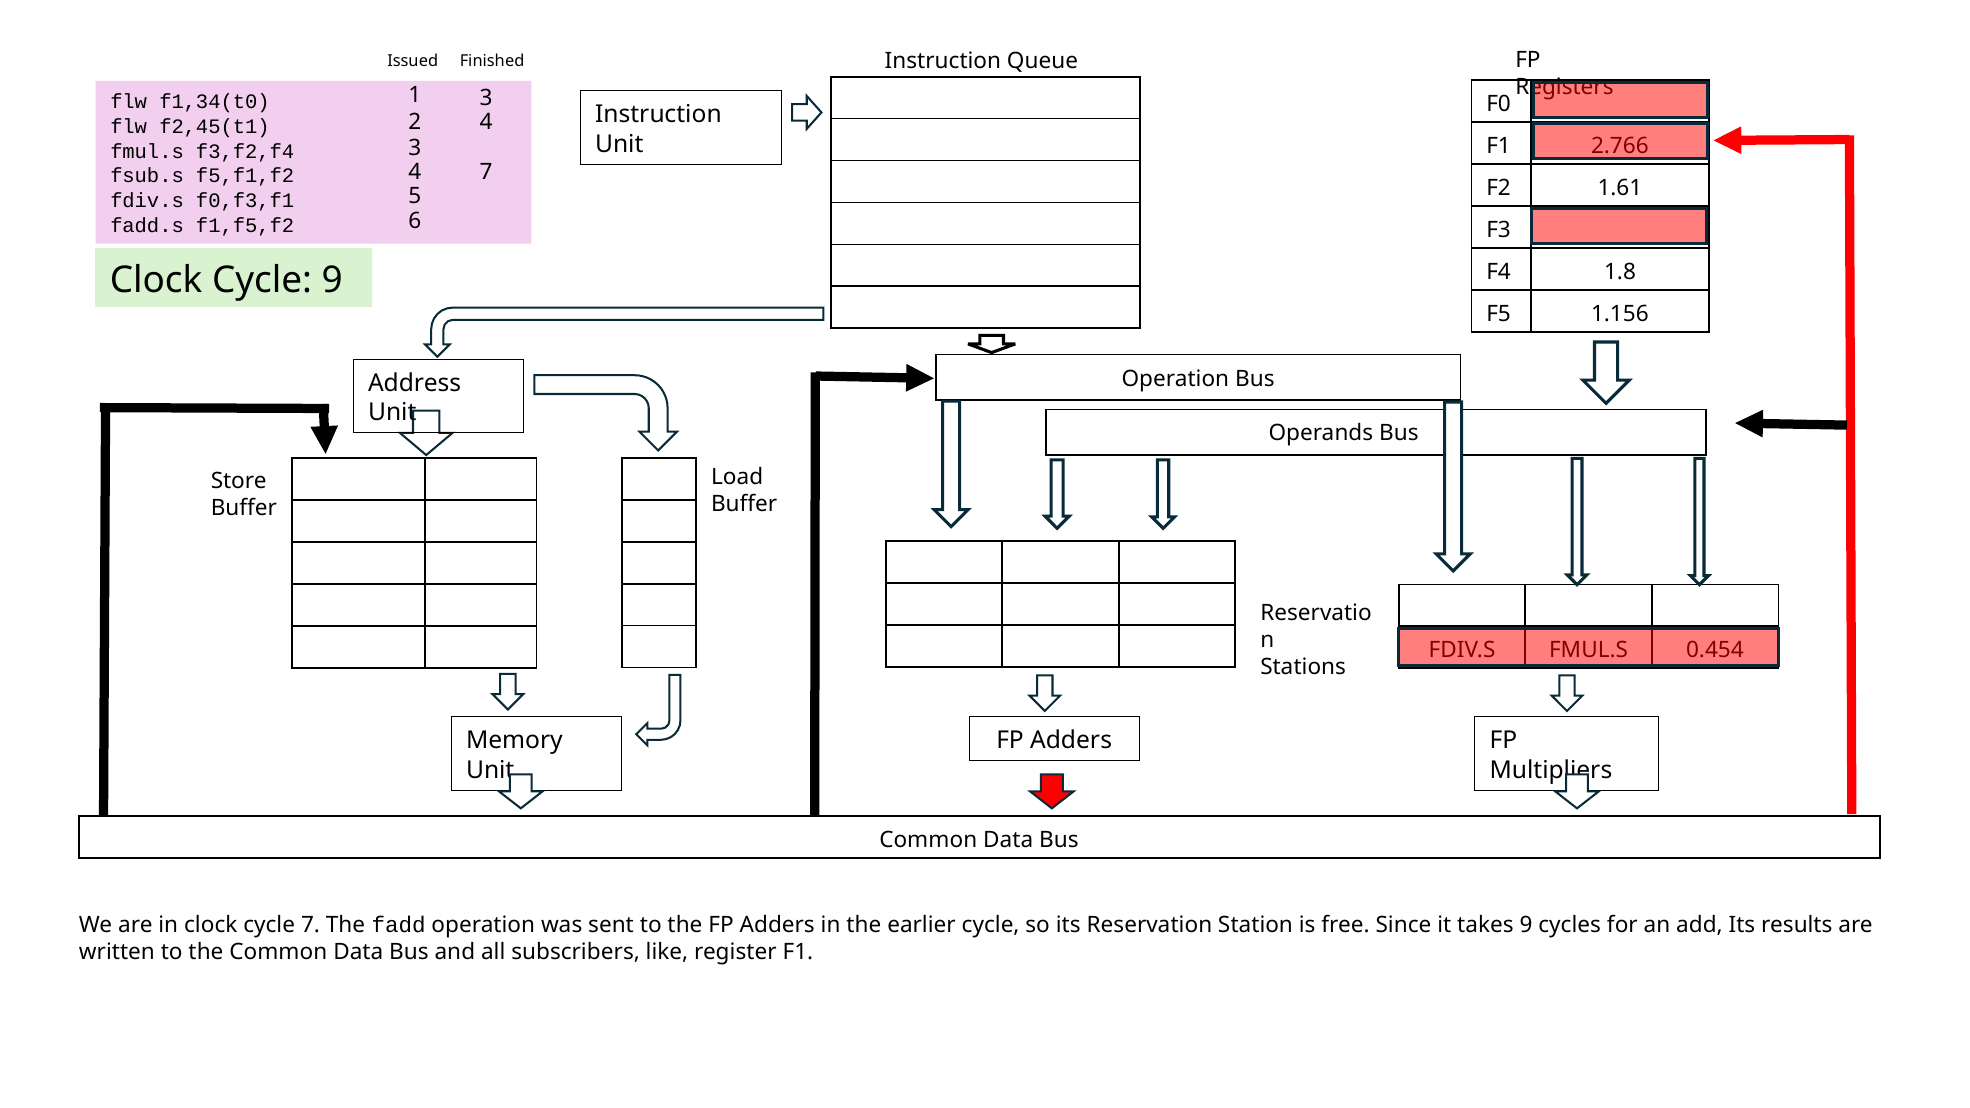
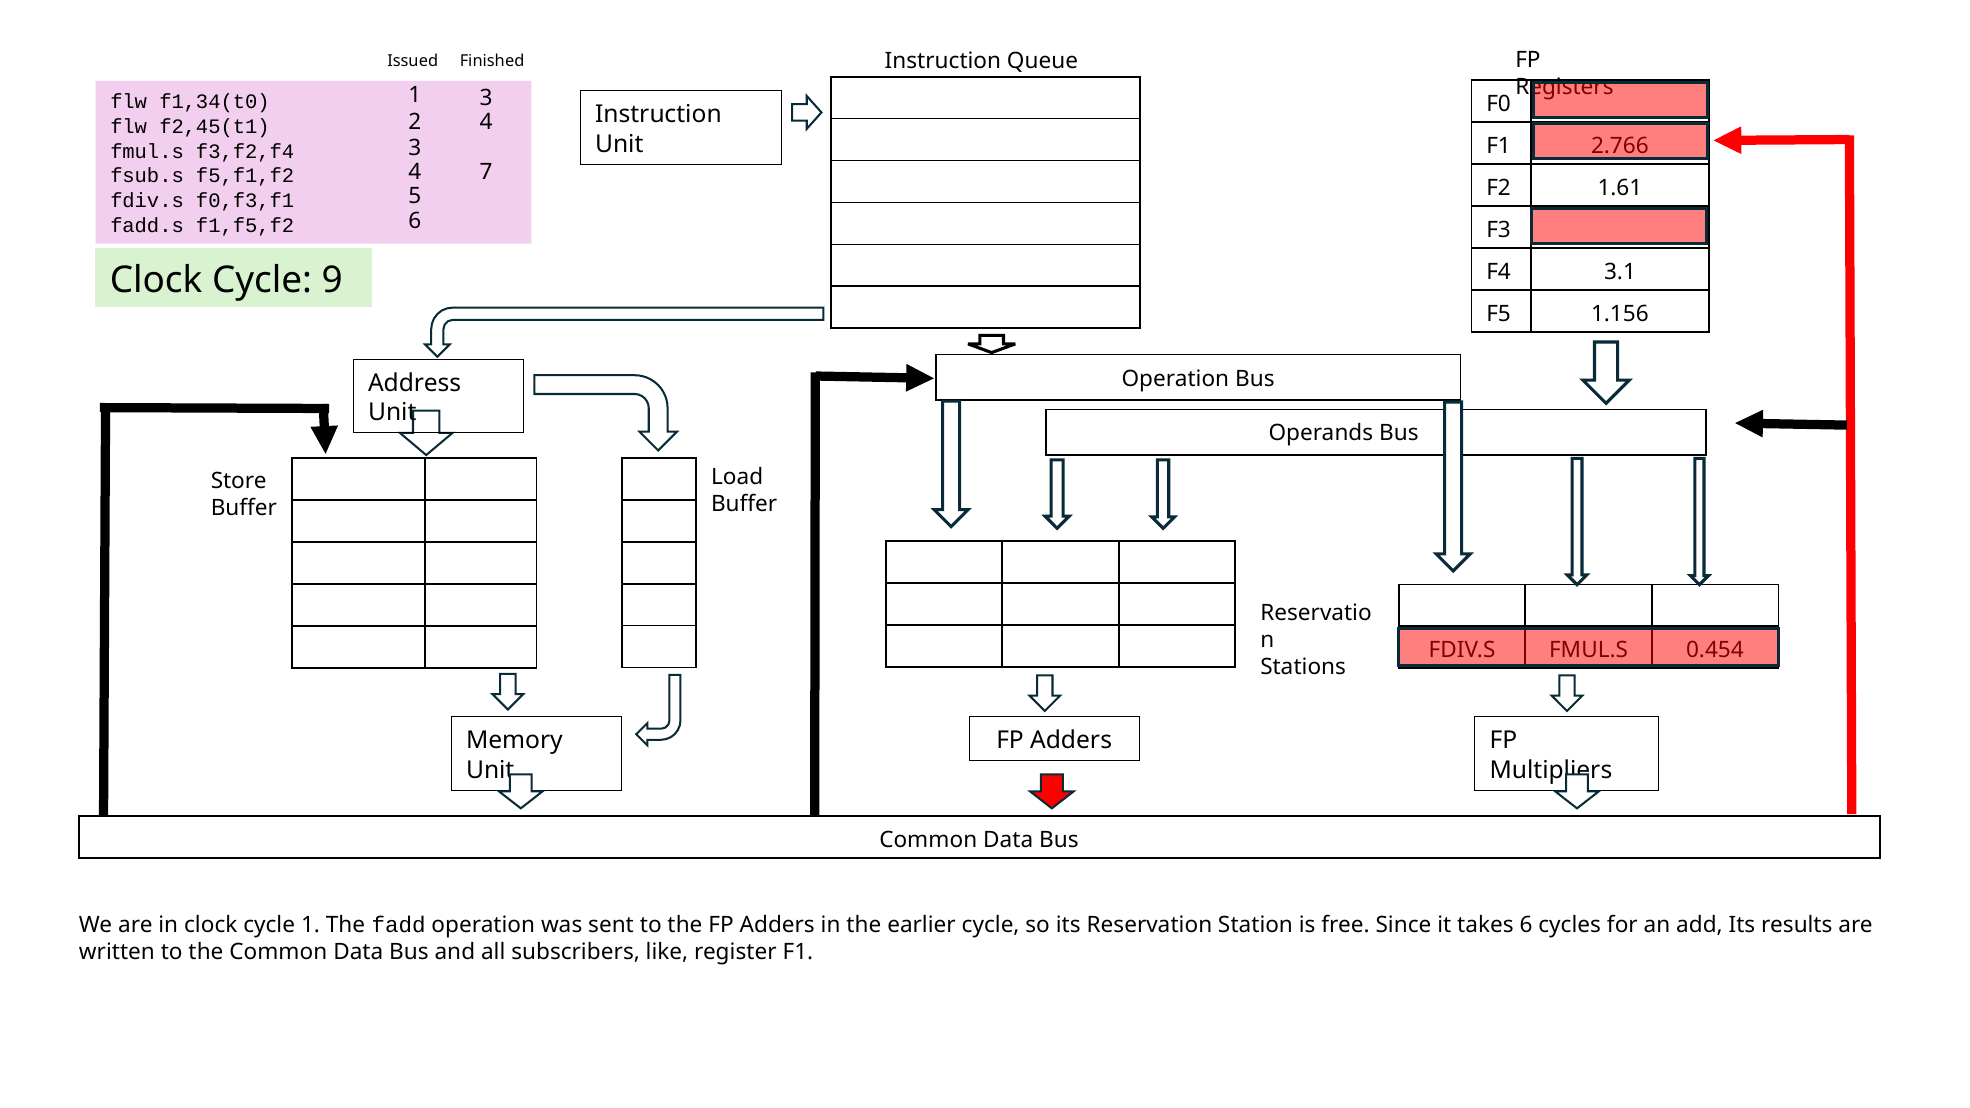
1.8: 1.8 -> 3.1
cycle 7: 7 -> 1
takes 9: 9 -> 6
